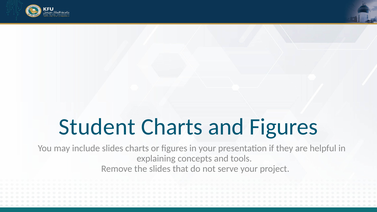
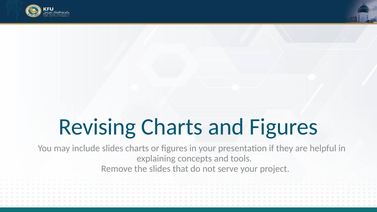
Student: Student -> Revising
